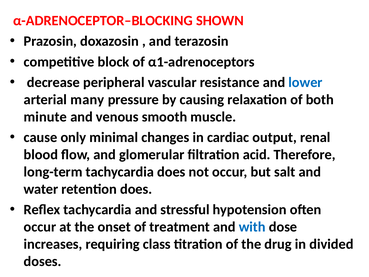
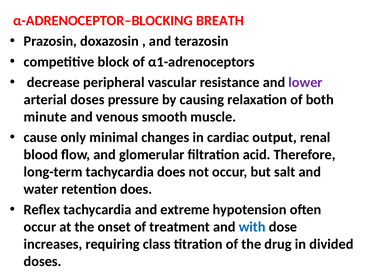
SHOWN: SHOWN -> BREATH
lower colour: blue -> purple
arterial many: many -> doses
stressful: stressful -> extreme
